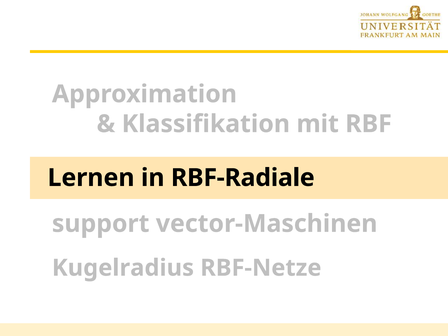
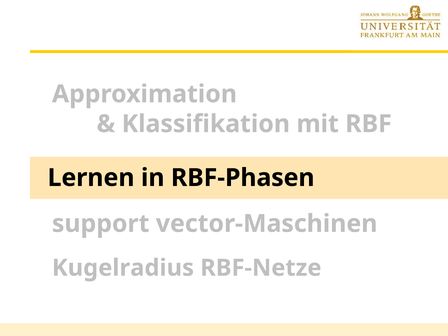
RBF-Radiale: RBF-Radiale -> RBF-Phasen
